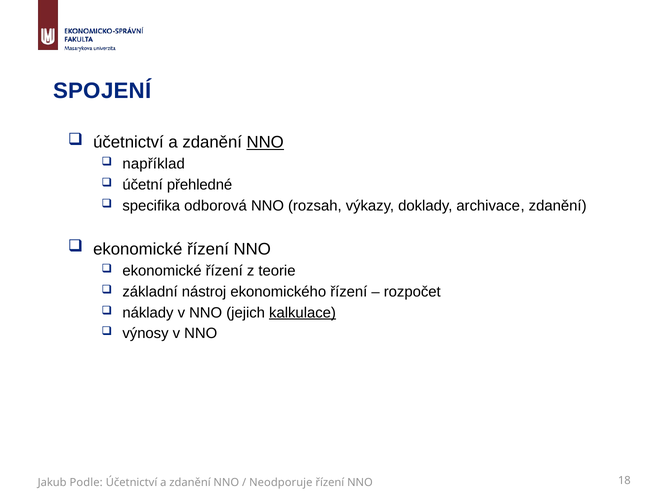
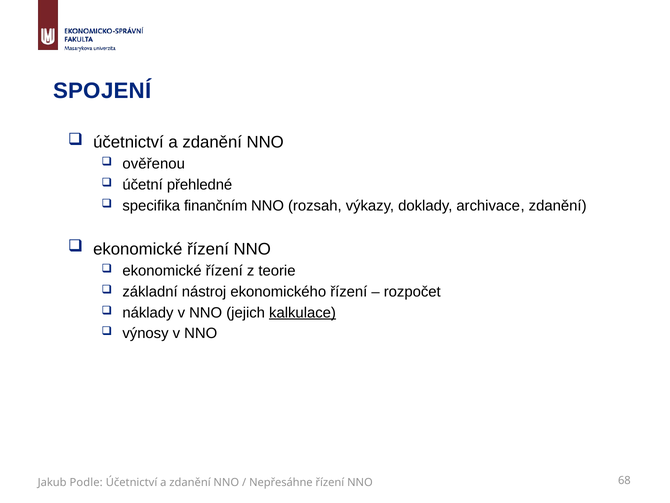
NNO at (265, 142) underline: present -> none
například: například -> ověřenou
odborová: odborová -> finančním
Neodporuje: Neodporuje -> Nepřesáhne
18: 18 -> 68
